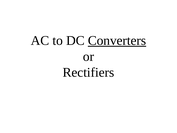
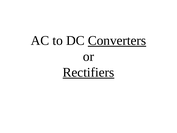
Rectifiers underline: none -> present
